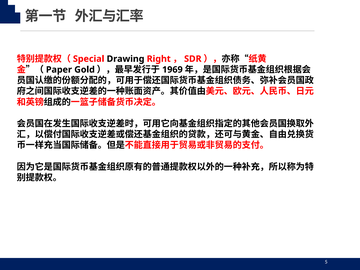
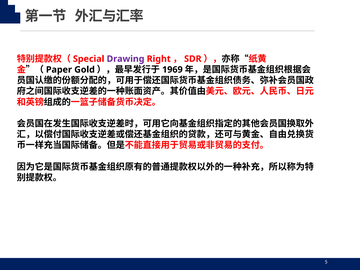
Drawing colour: black -> purple
